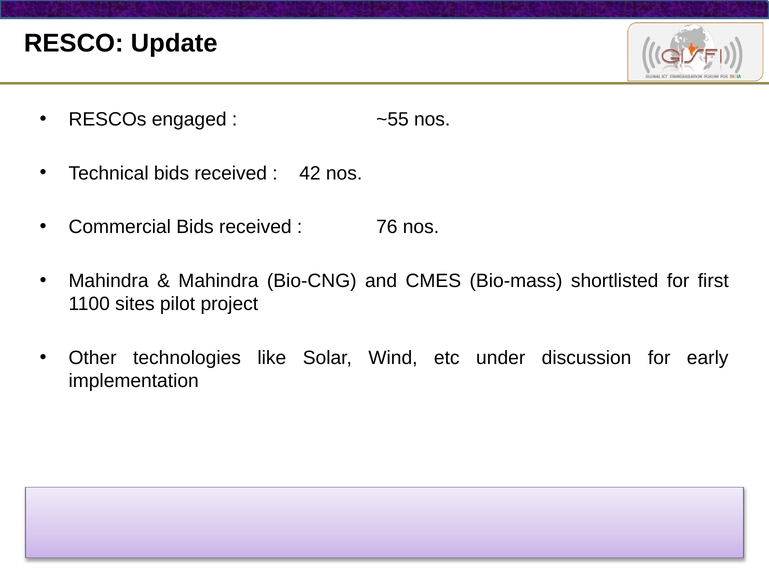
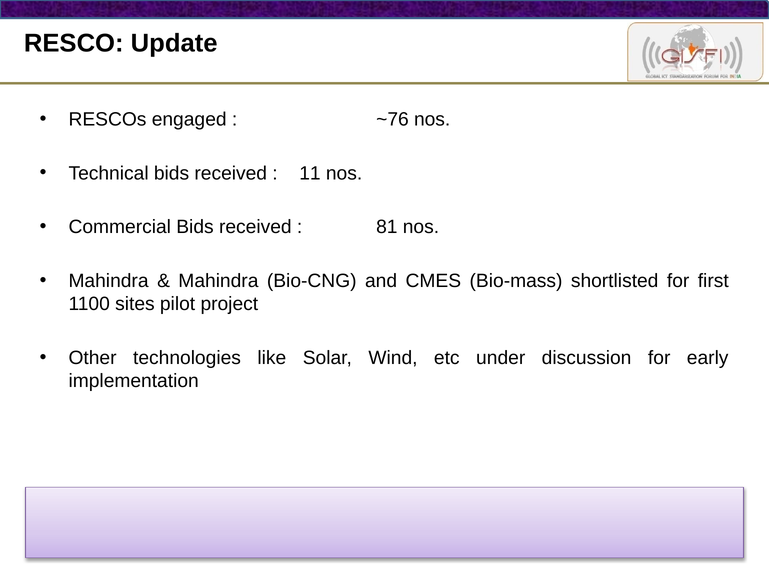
~55: ~55 -> ~76
42: 42 -> 11
76: 76 -> 81
